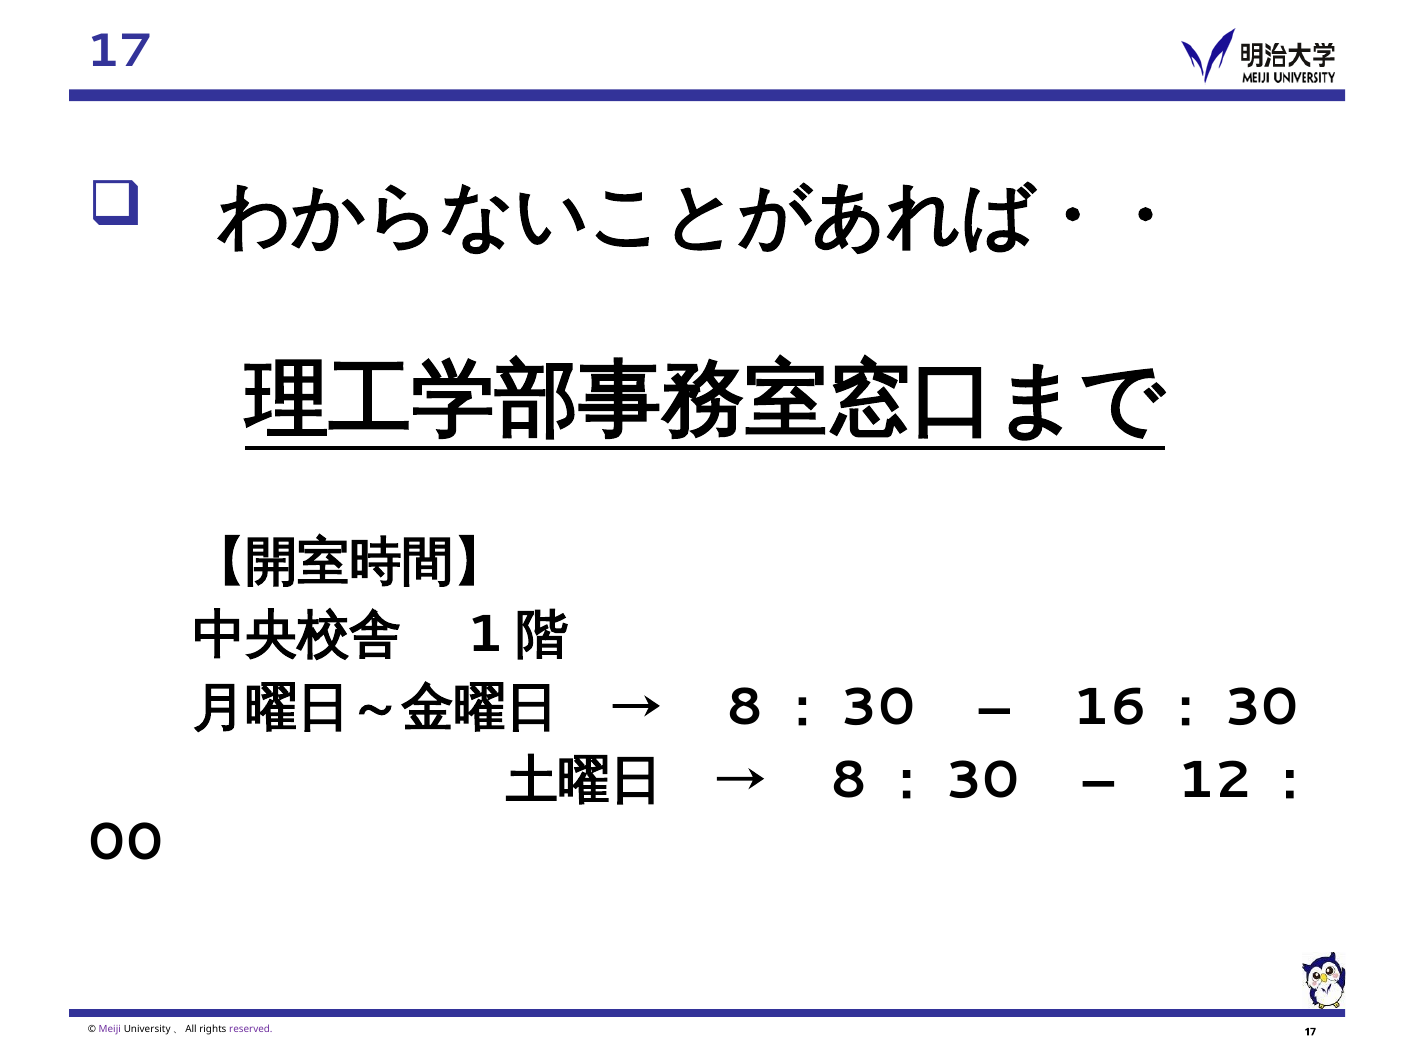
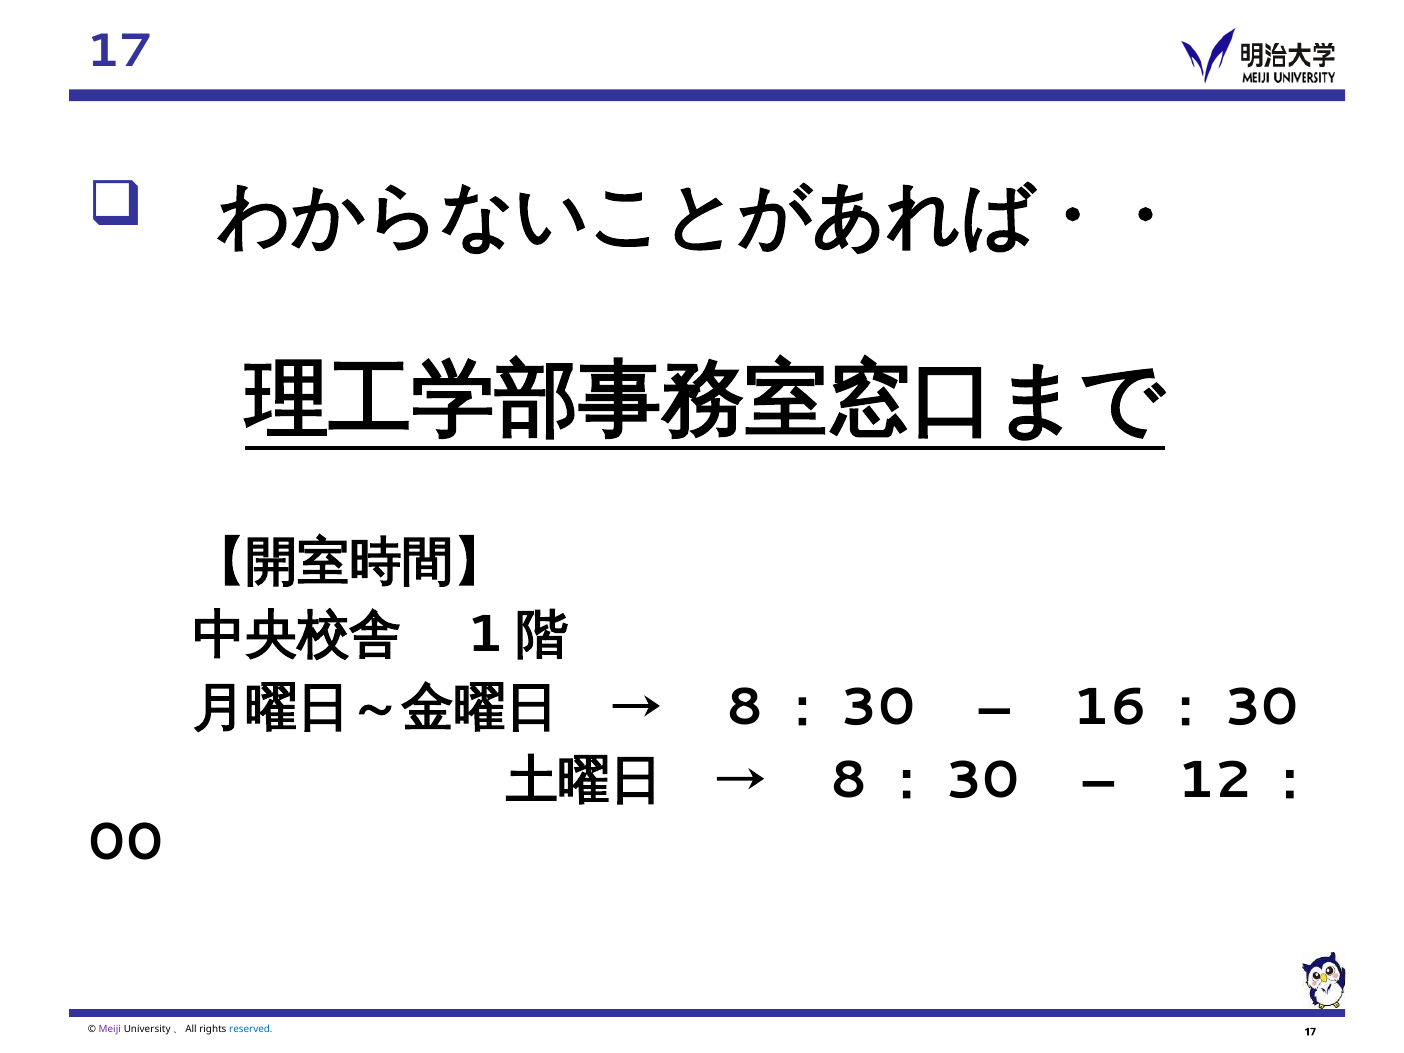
reserved colour: purple -> blue
